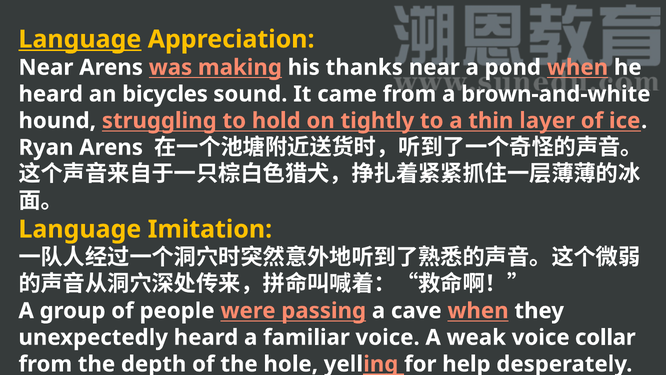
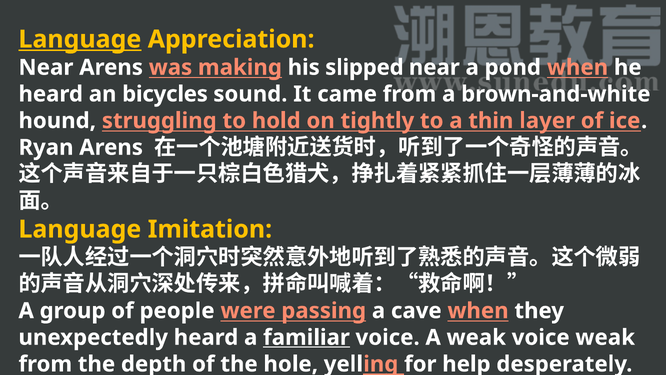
thanks: thanks -> slipped
familiar underline: none -> present
voice collar: collar -> weak
